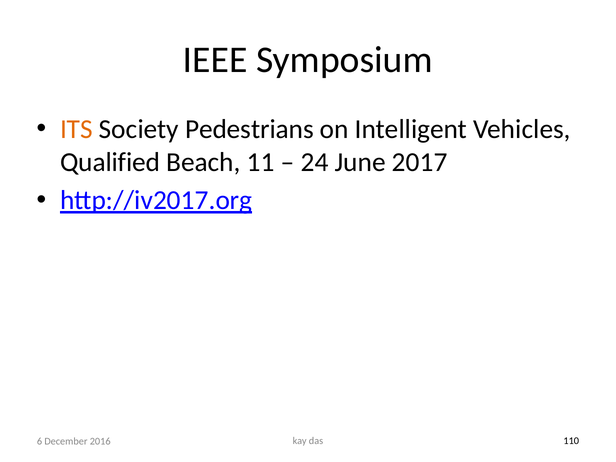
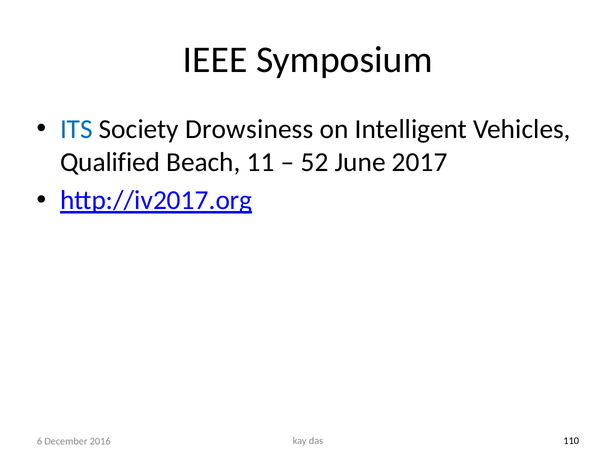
ITS colour: orange -> blue
Pedestrians: Pedestrians -> Drowsiness
24: 24 -> 52
